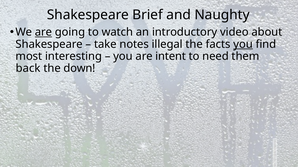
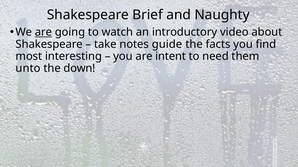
illegal: illegal -> guide
you at (243, 44) underline: present -> none
back: back -> unto
